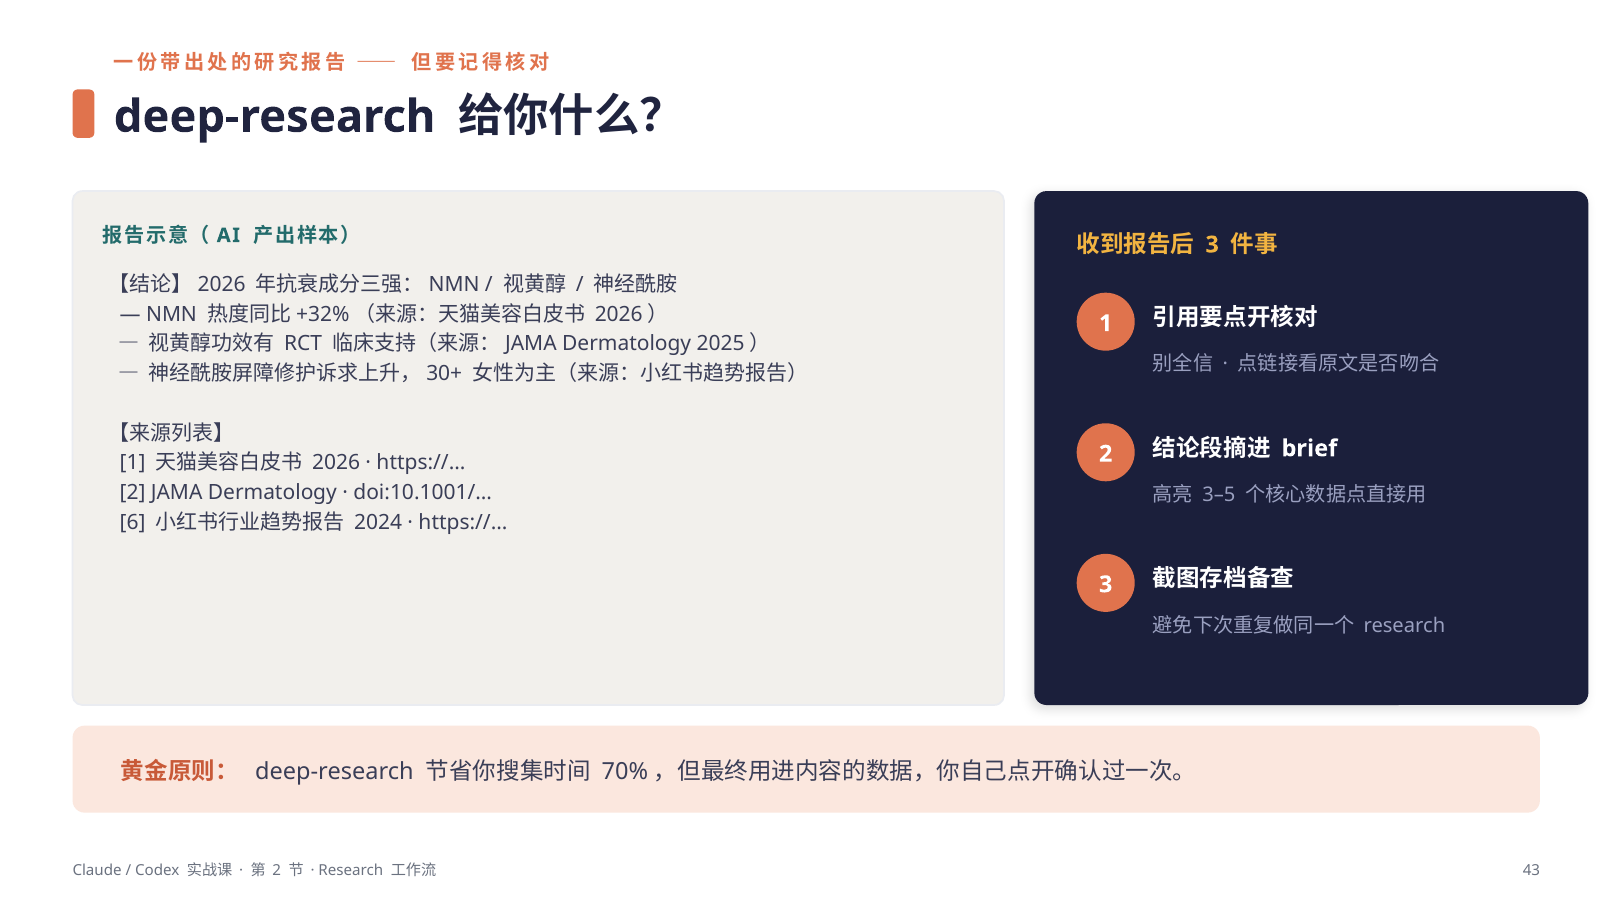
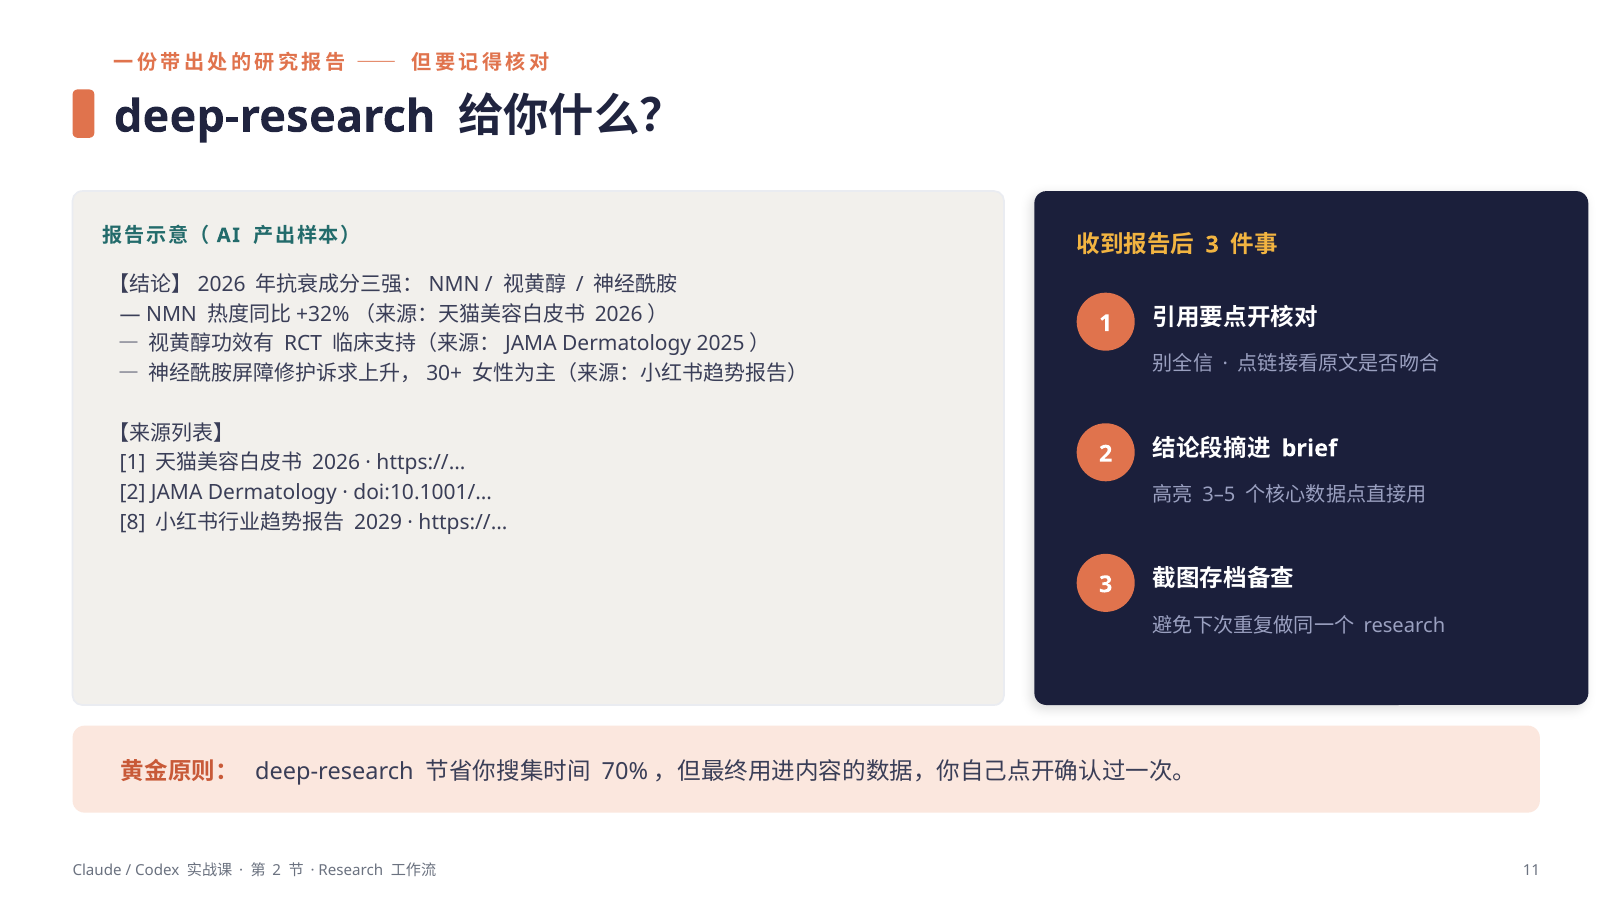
6: 6 -> 8
2024: 2024 -> 2029
43: 43 -> 11
